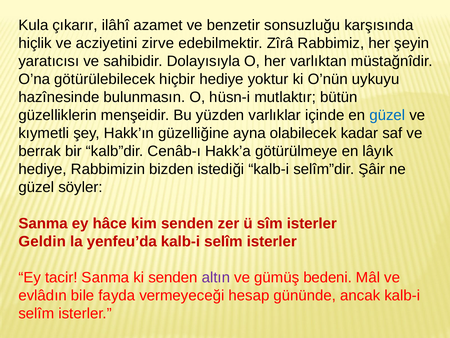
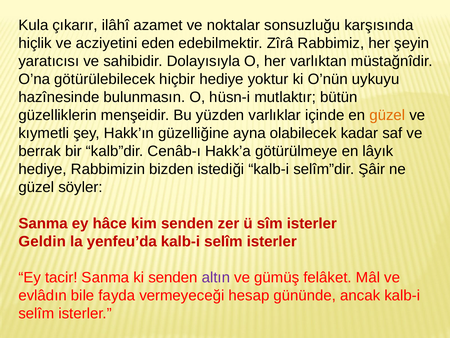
benzetir: benzetir -> noktalar
zirve: zirve -> eden
güzel at (387, 115) colour: blue -> orange
bedeni: bedeni -> felâket
